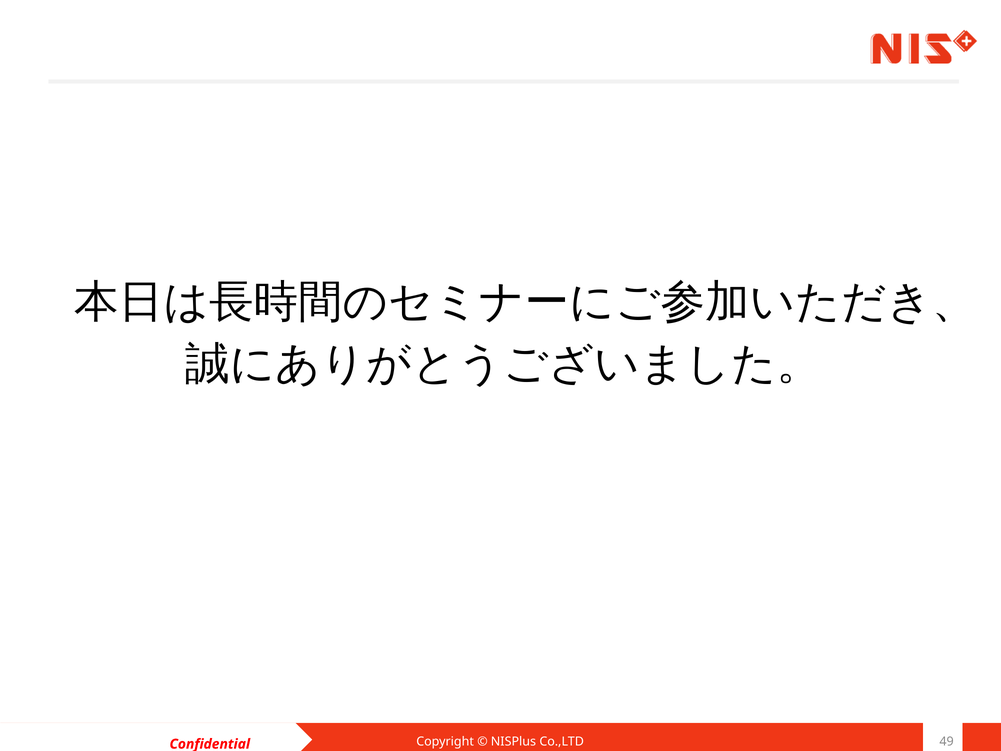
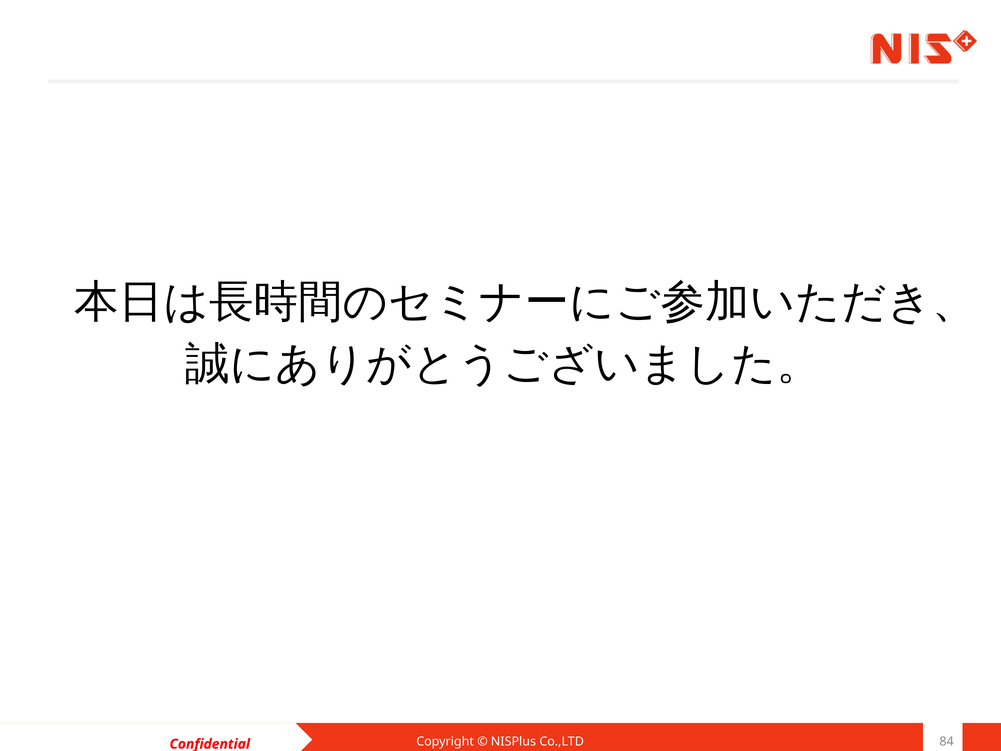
49: 49 -> 84
